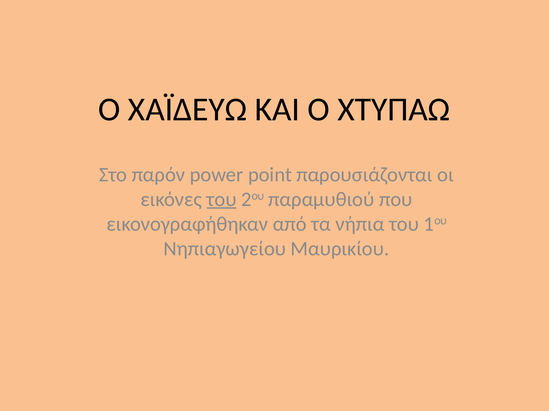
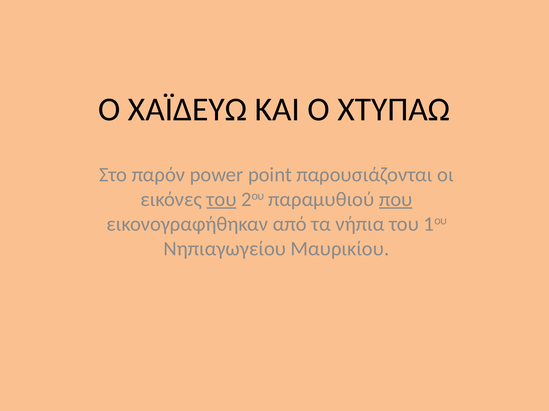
που underline: none -> present
